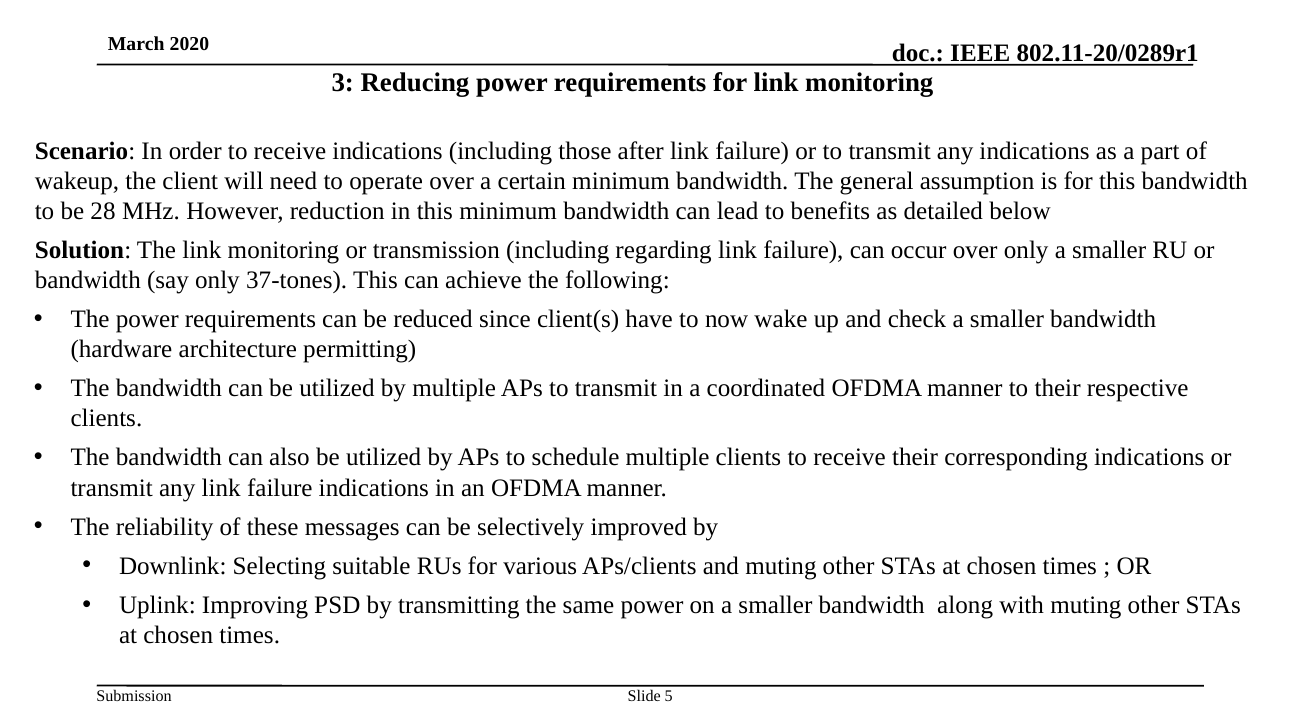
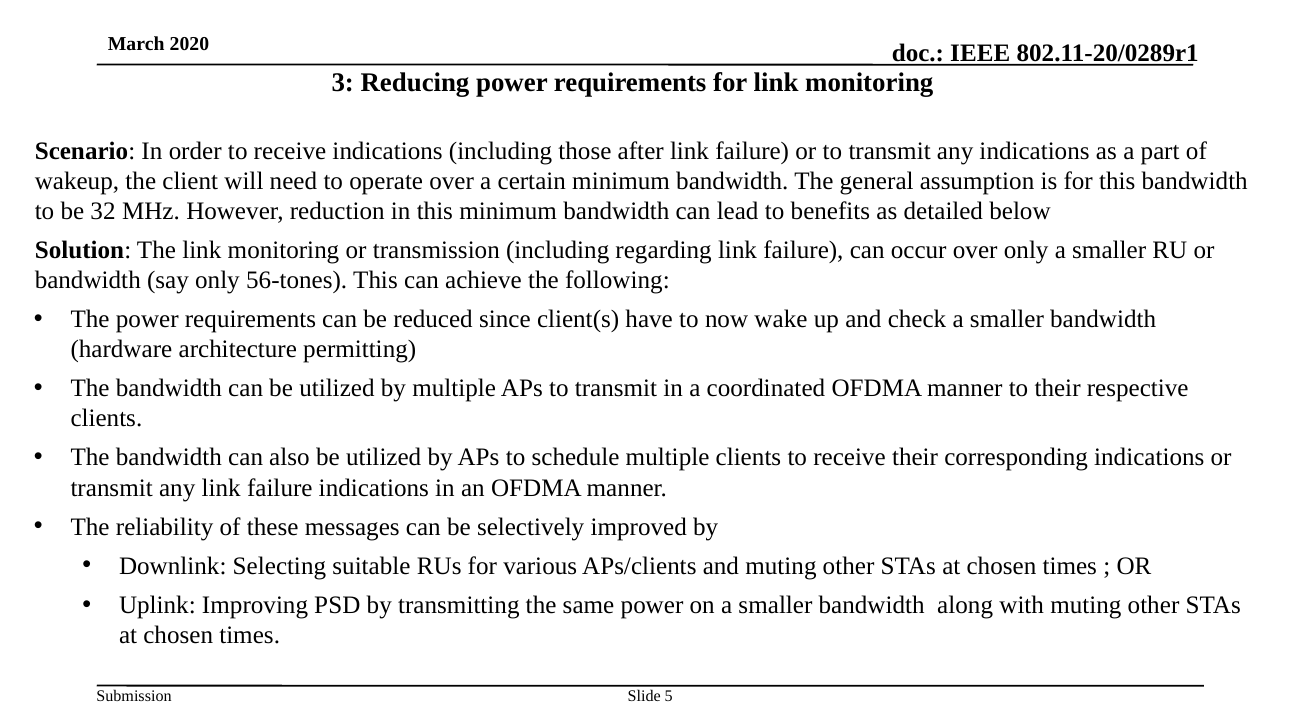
28: 28 -> 32
37-tones: 37-tones -> 56-tones
